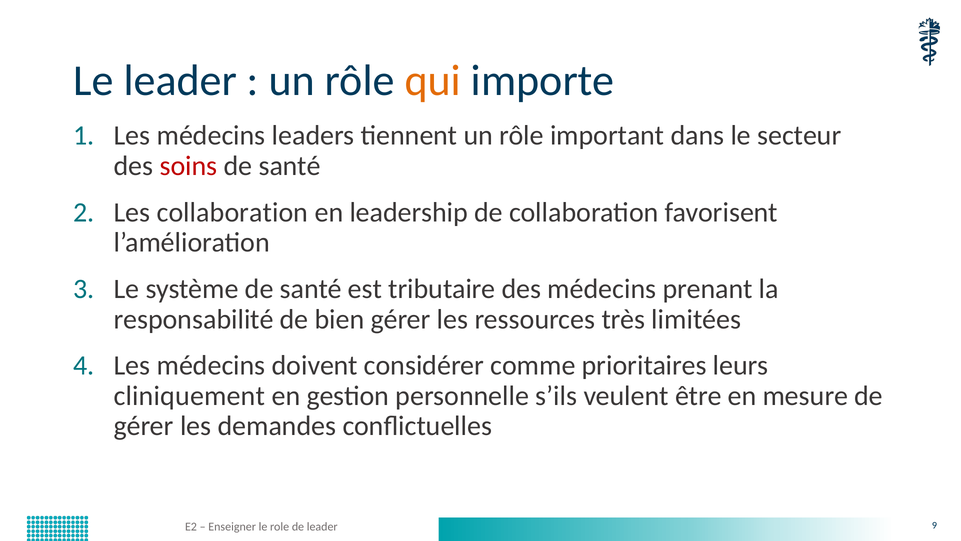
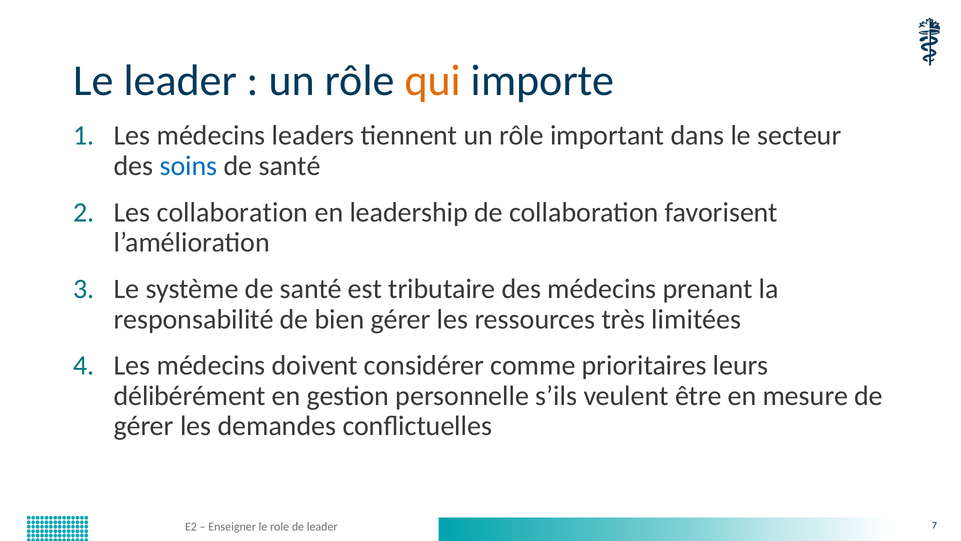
soins colour: red -> blue
cliniquement: cliniquement -> délibérément
9: 9 -> 7
